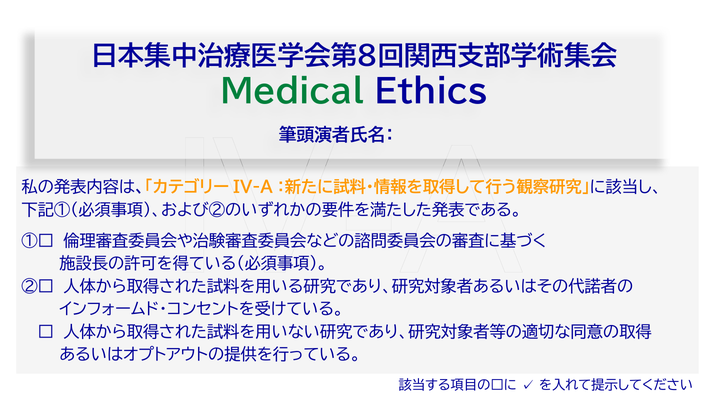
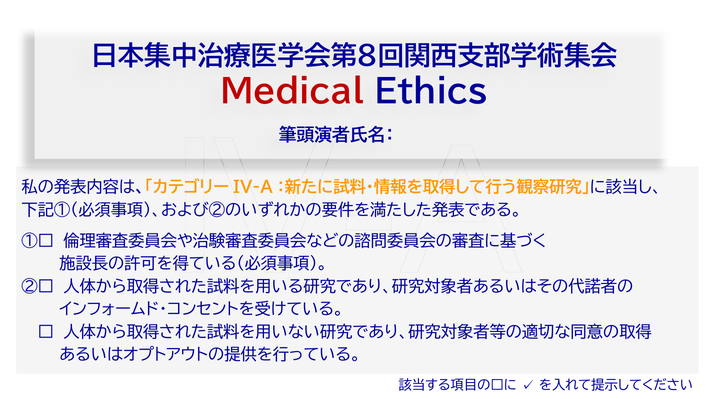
Medical colour: green -> red
